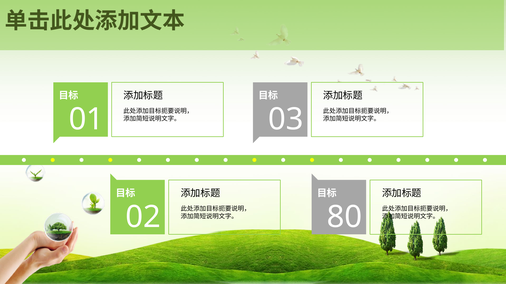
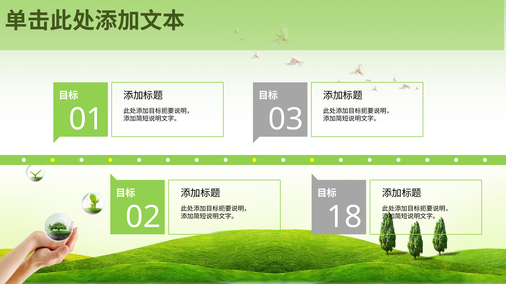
80: 80 -> 18
